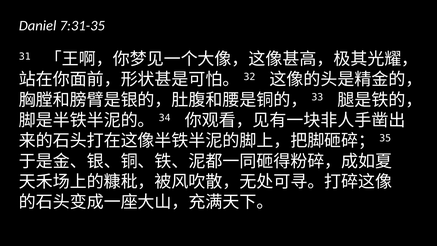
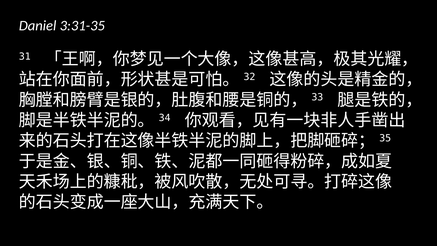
7:31-35: 7:31-35 -> 3:31-35
